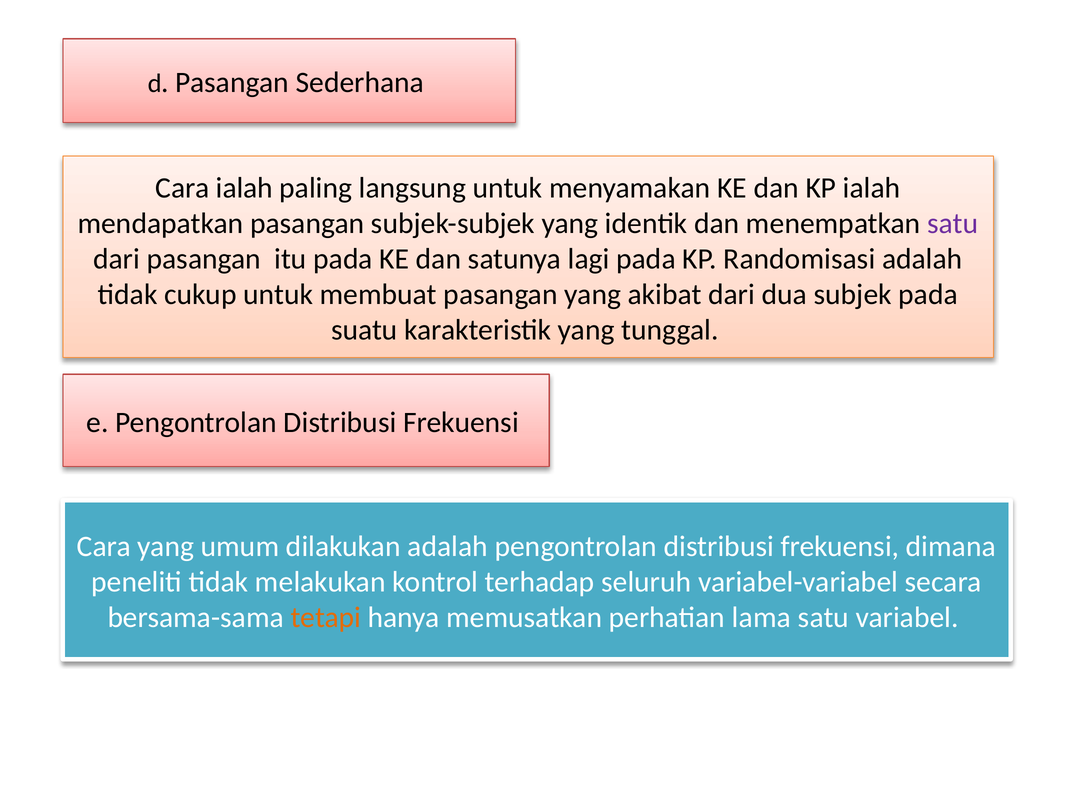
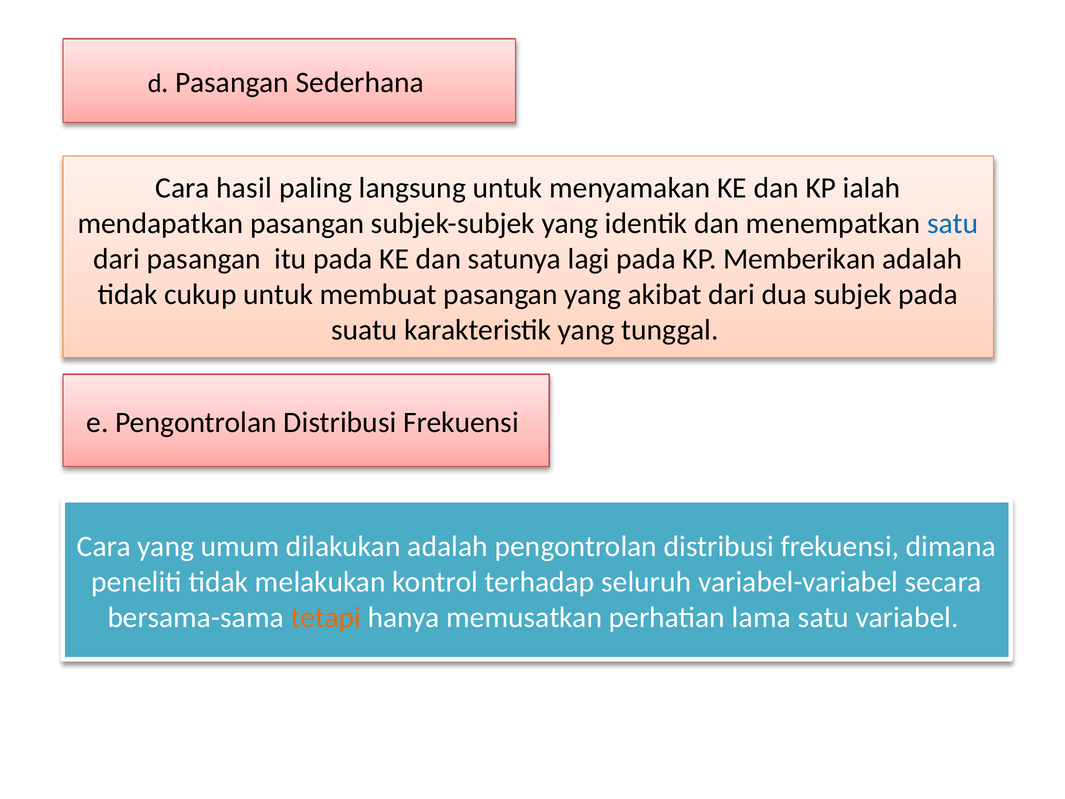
Cara ialah: ialah -> hasil
satu at (953, 223) colour: purple -> blue
Randomisasi: Randomisasi -> Memberikan
